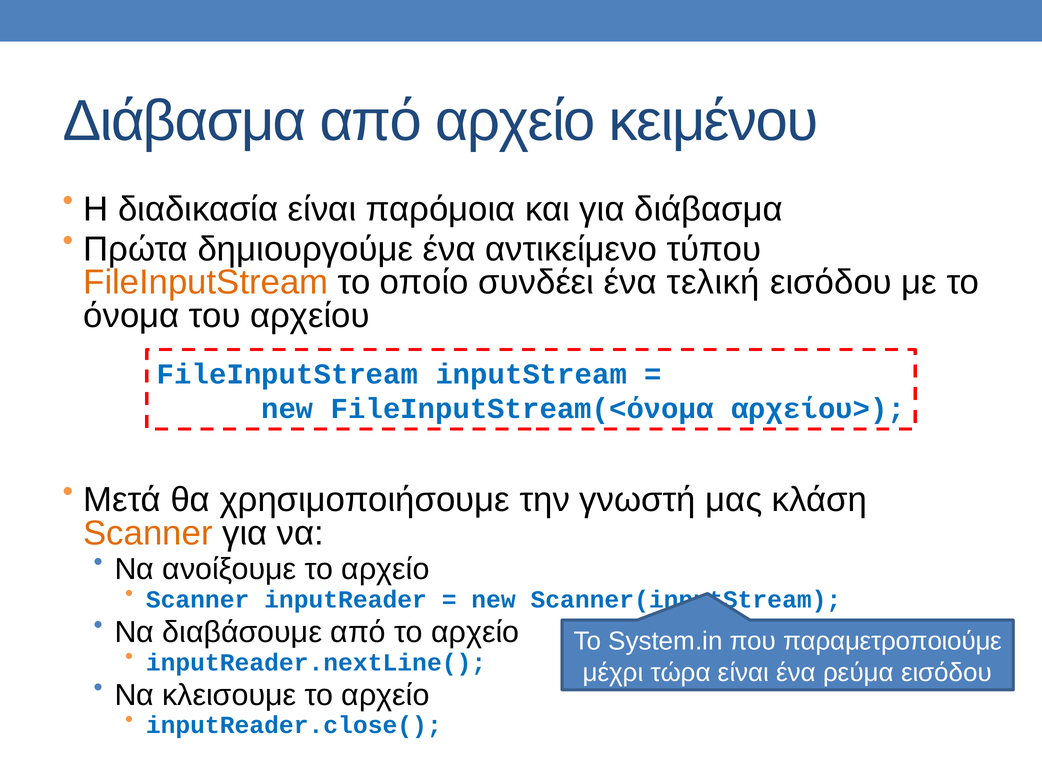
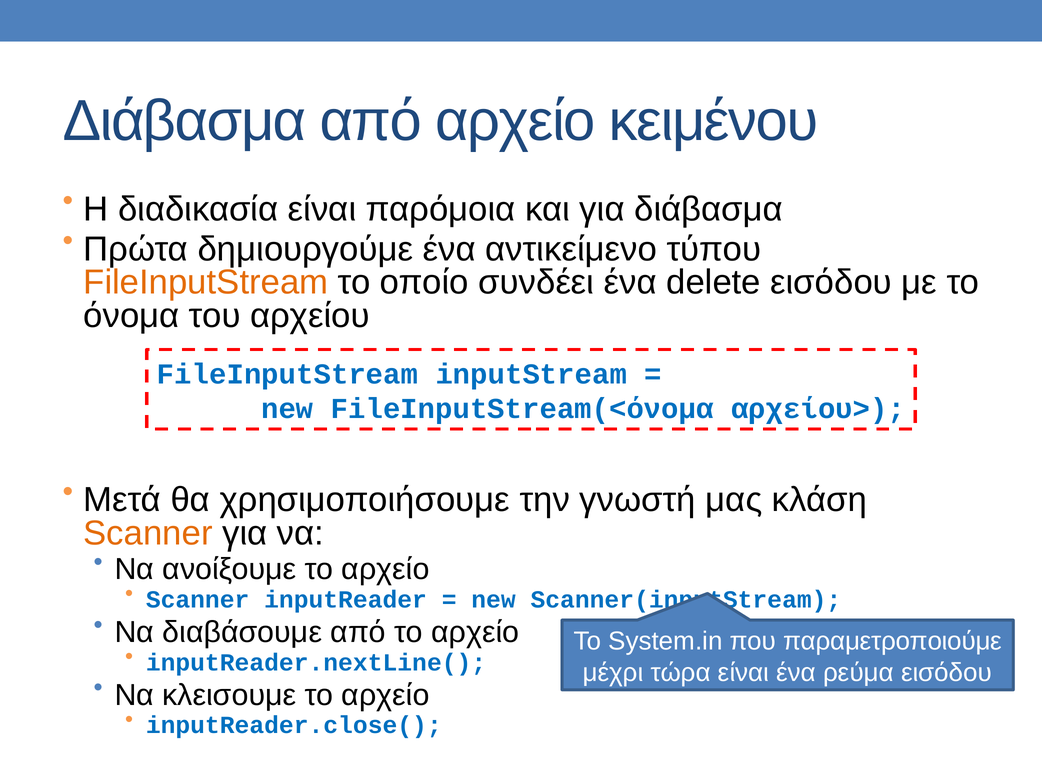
τελική: τελική -> delete
